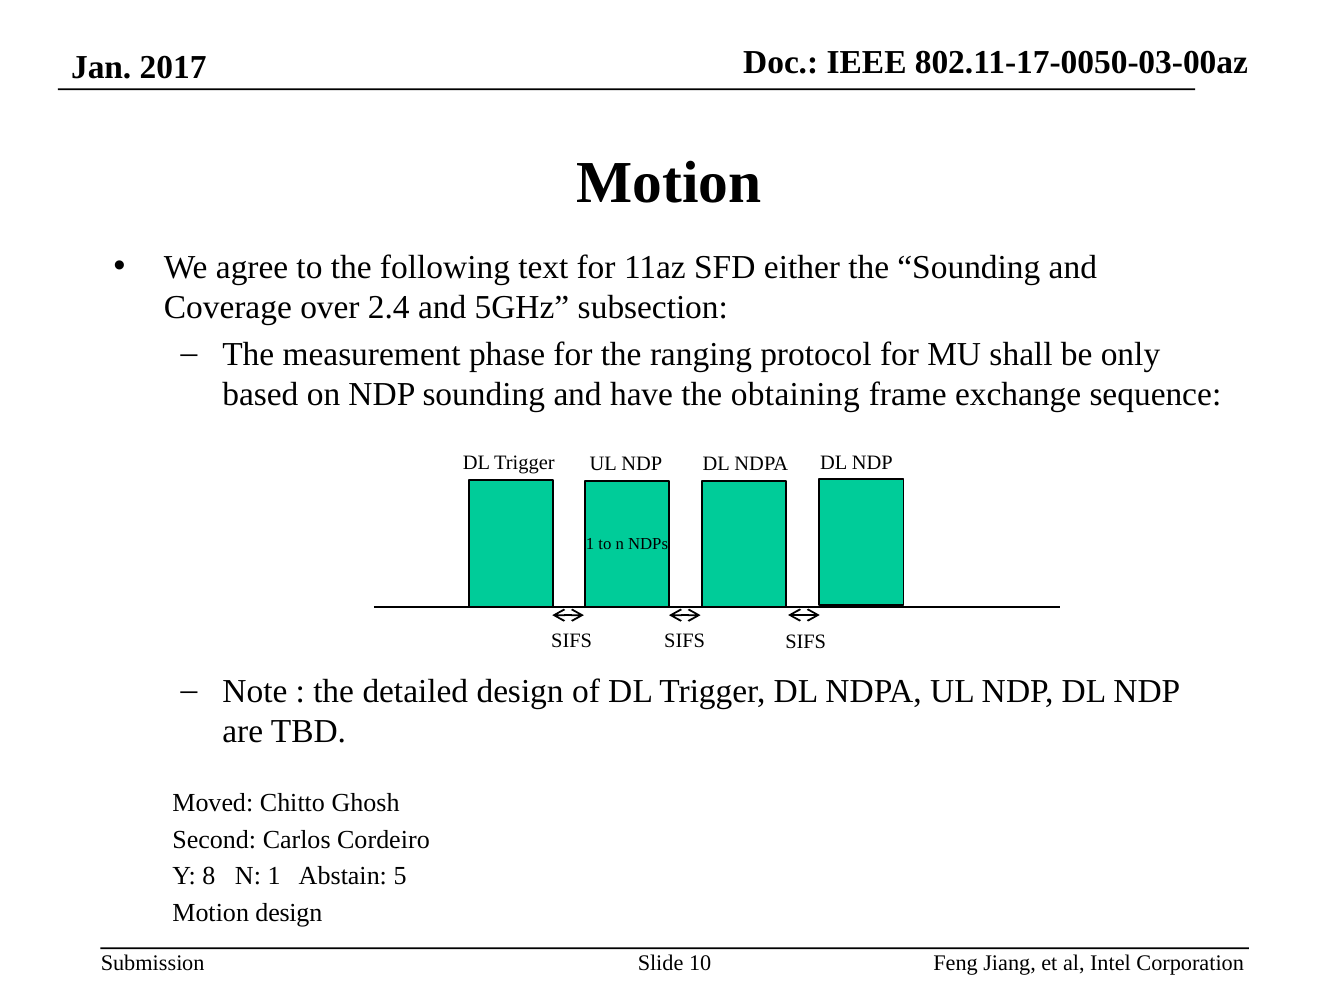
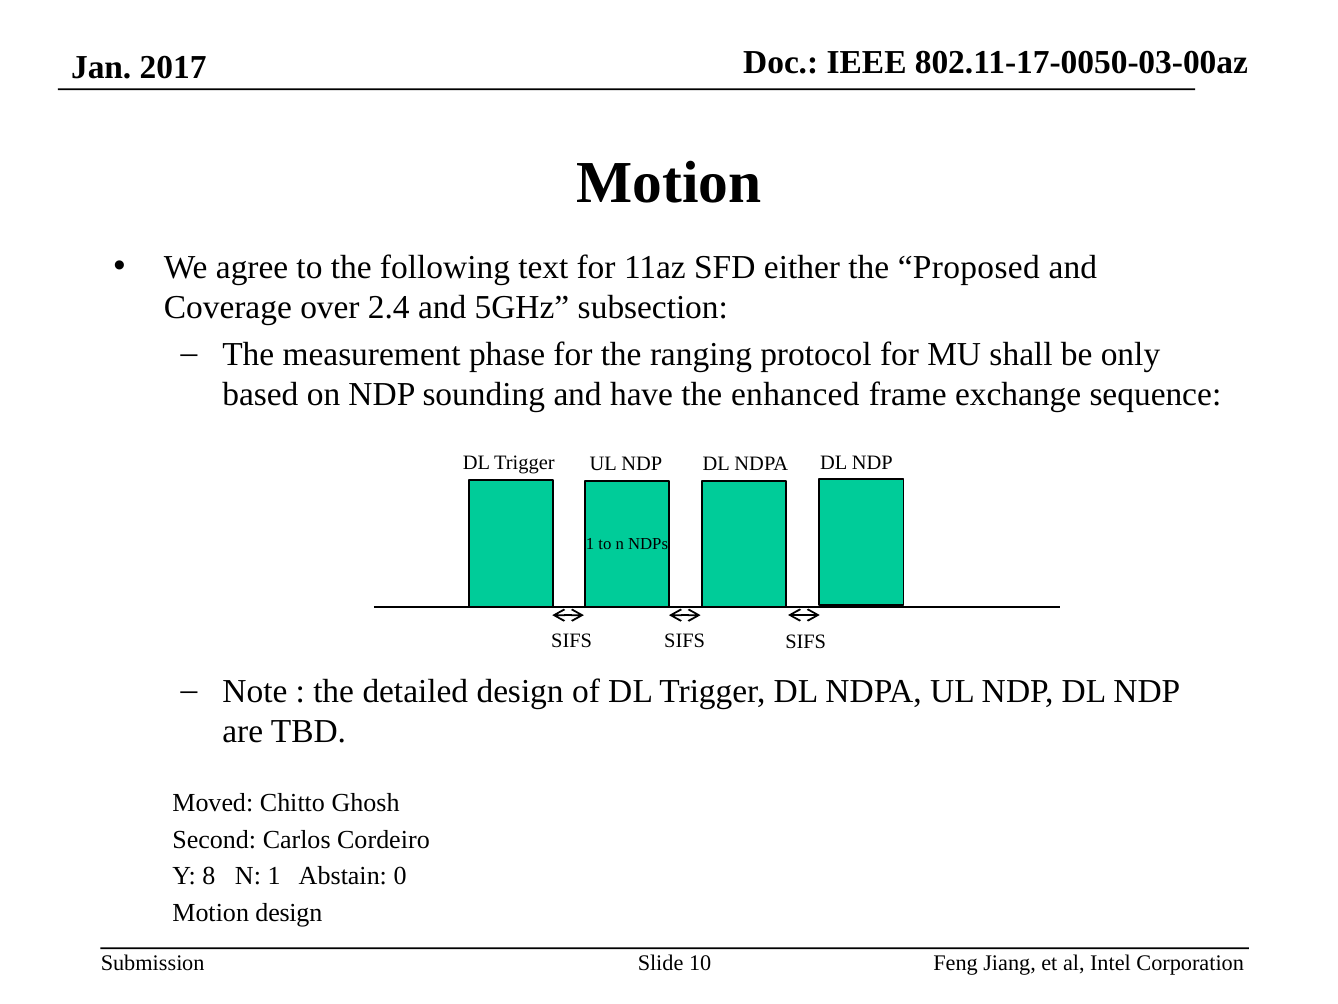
the Sounding: Sounding -> Proposed
obtaining: obtaining -> enhanced
5: 5 -> 0
